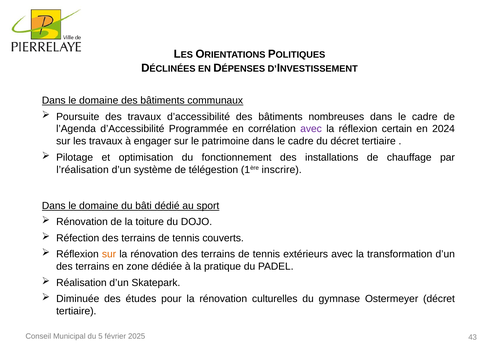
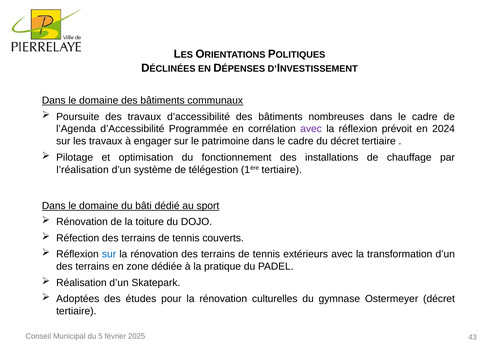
certain: certain -> prévoit
1ère inscrire: inscrire -> tertiaire
sur at (109, 254) colour: orange -> blue
Diminuée: Diminuée -> Adoptées
